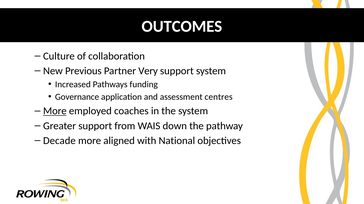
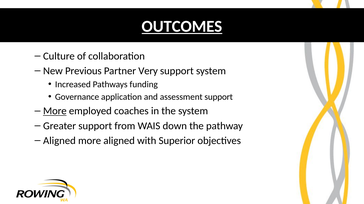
OUTCOMES underline: none -> present
assessment centres: centres -> support
Decade at (59, 141): Decade -> Aligned
National: National -> Superior
